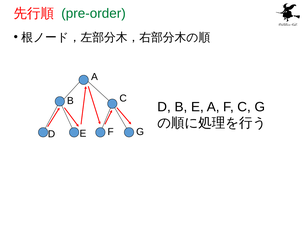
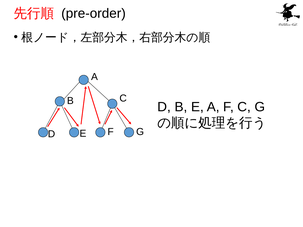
pre-order colour: green -> black
